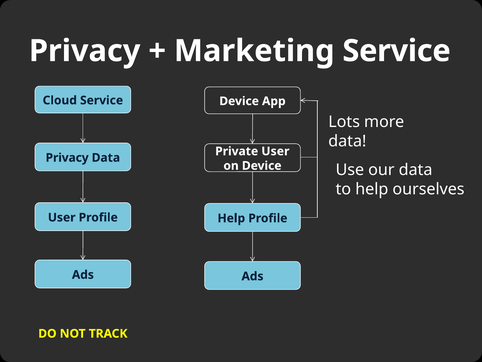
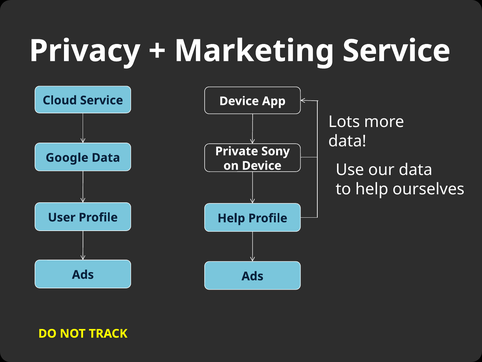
Private User: User -> Sony
Privacy at (67, 158): Privacy -> Google
